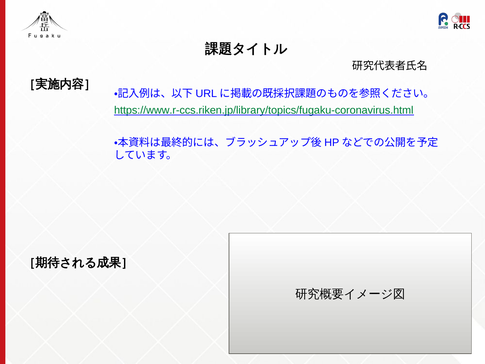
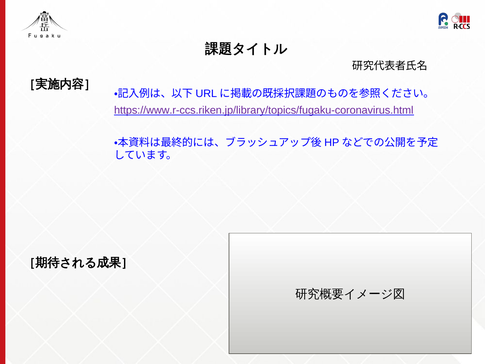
https://www.r-ccs.riken.jp/library/topics/fugaku-coronavirus.html colour: green -> purple
